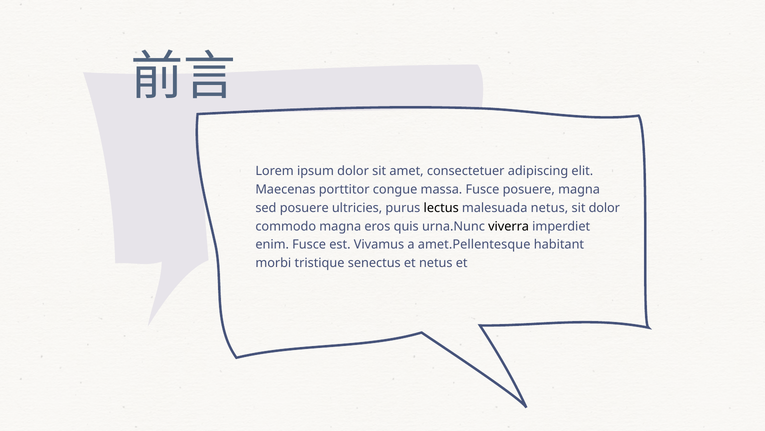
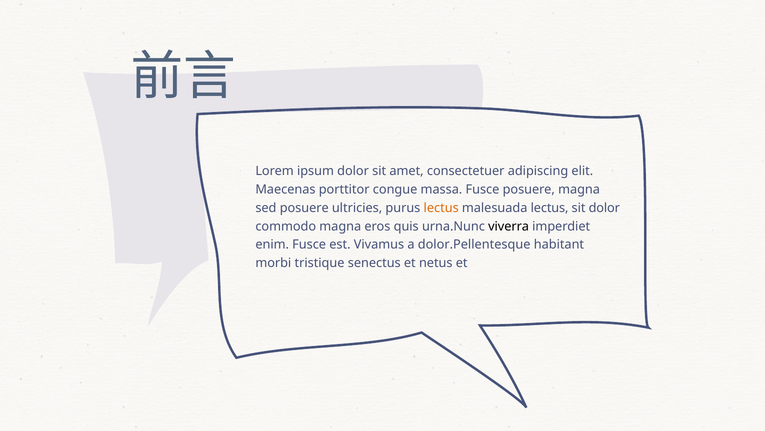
lectus at (441, 208) colour: black -> orange
malesuada netus: netus -> lectus
amet.Pellentesque: amet.Pellentesque -> dolor.Pellentesque
